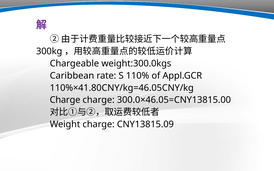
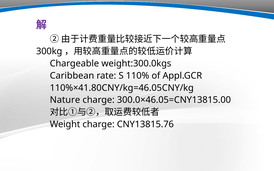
Charge at (65, 100): Charge -> Nature
CNY13815.09: CNY13815.09 -> CNY13815.76
